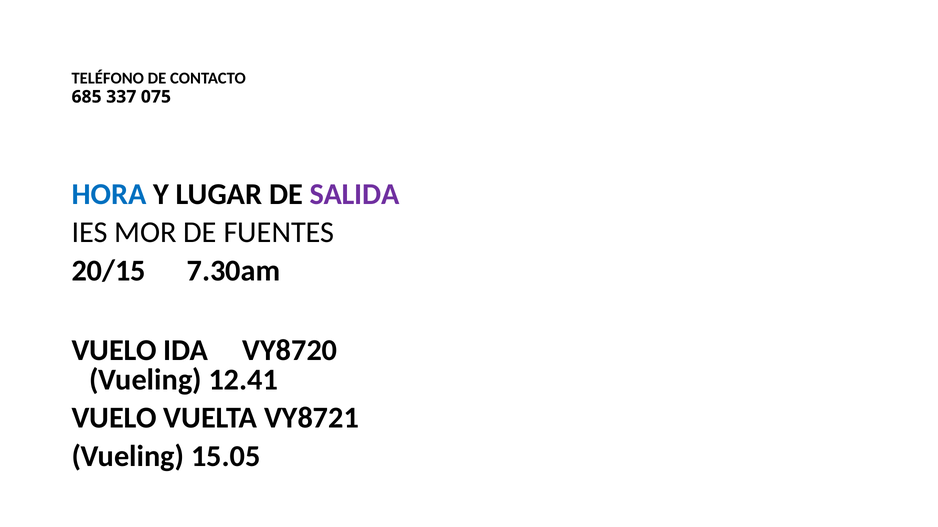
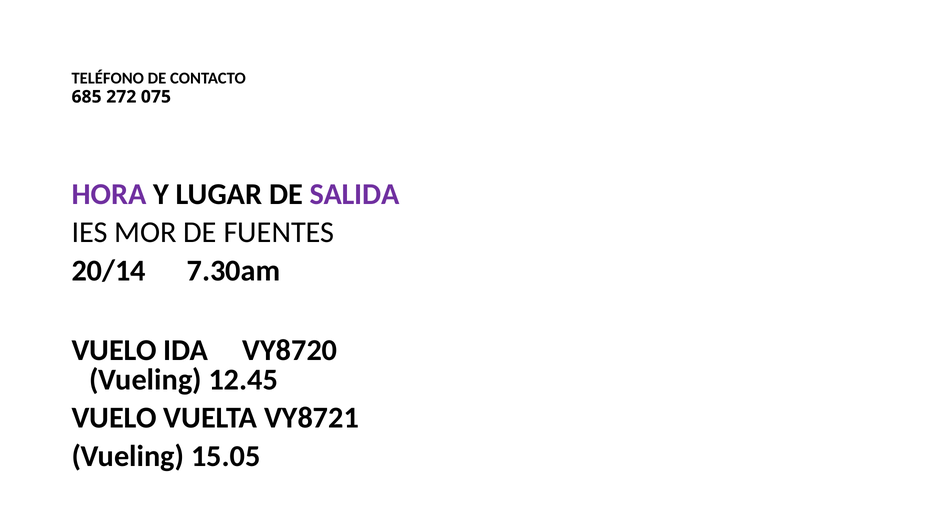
337: 337 -> 272
HORA colour: blue -> purple
20/15: 20/15 -> 20/14
12.41: 12.41 -> 12.45
